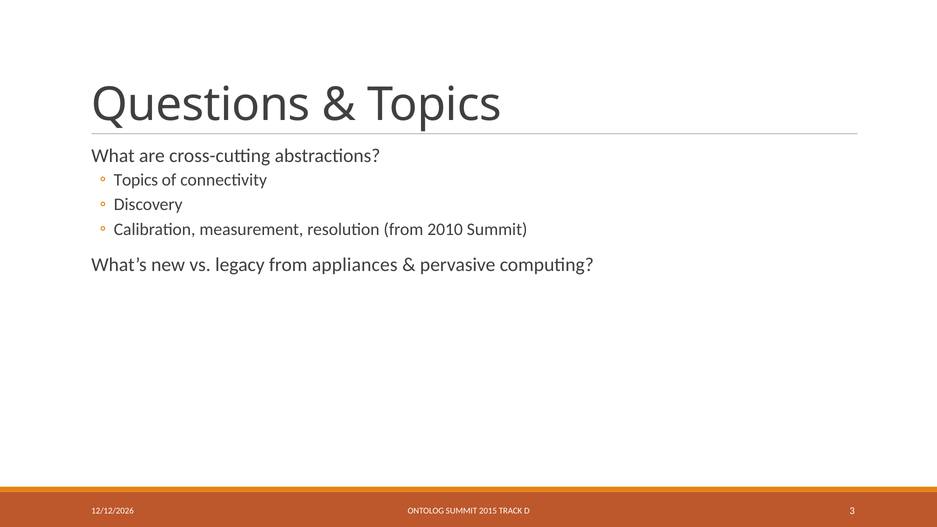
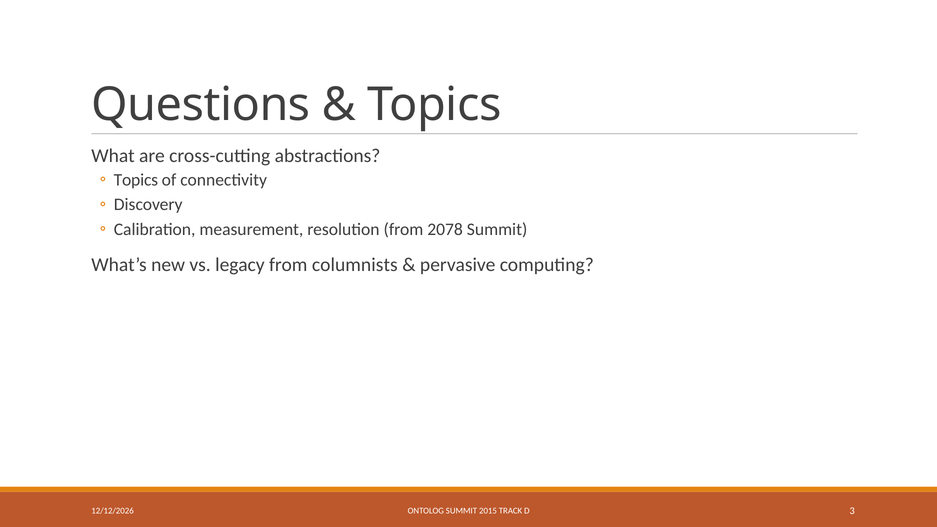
2010: 2010 -> 2078
appliances: appliances -> columnists
